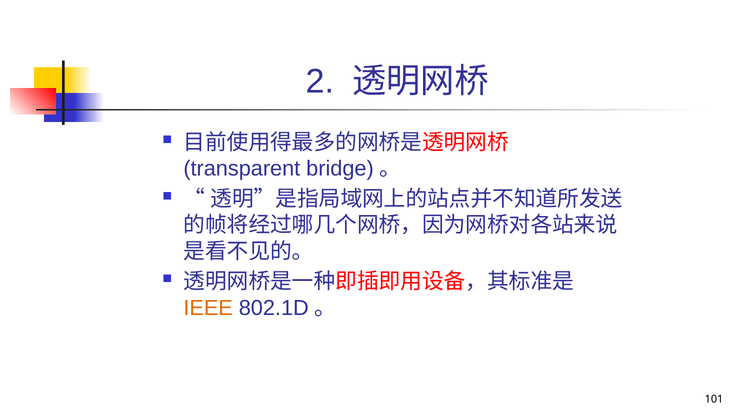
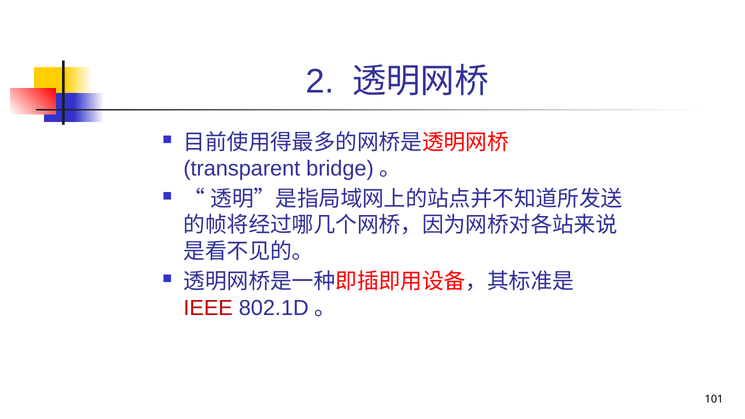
IEEE colour: orange -> red
